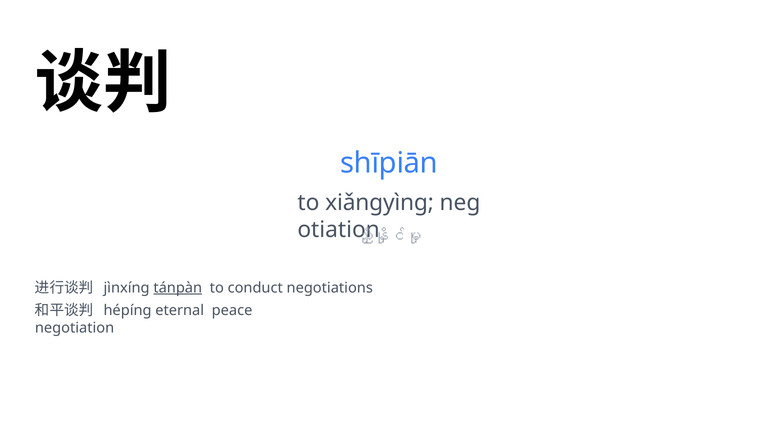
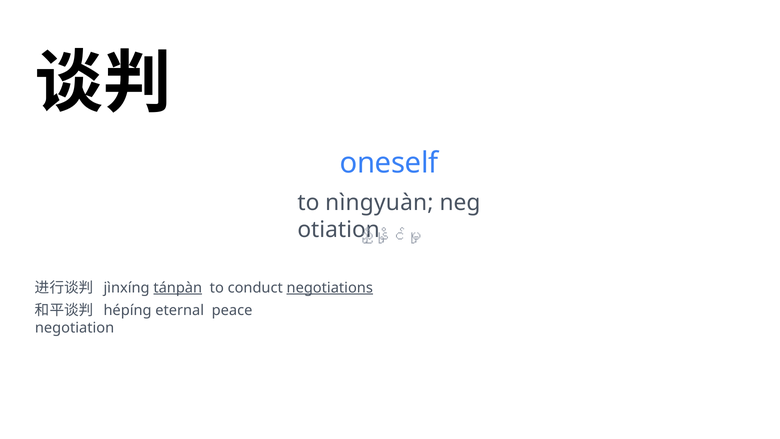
shīpiān: shīpiān -> oneself
xiǎngyìng: xiǎngyìng -> nìngyuàn
negotiations underline: none -> present
